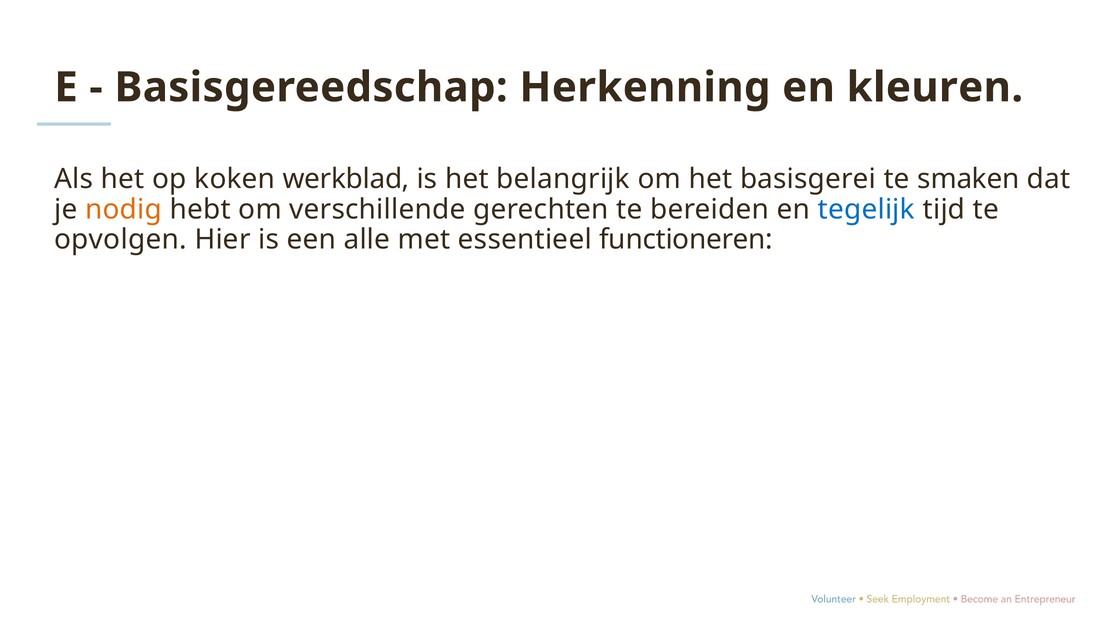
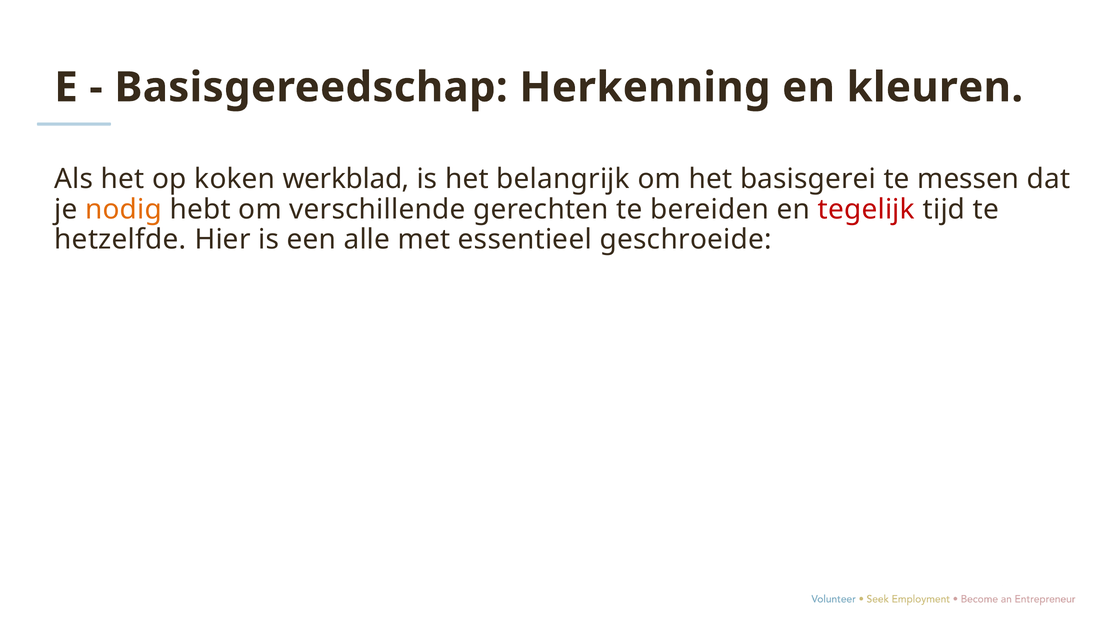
smaken: smaken -> messen
tegelijk colour: blue -> red
opvolgen: opvolgen -> hetzelfde
functioneren: functioneren -> geschroeide
